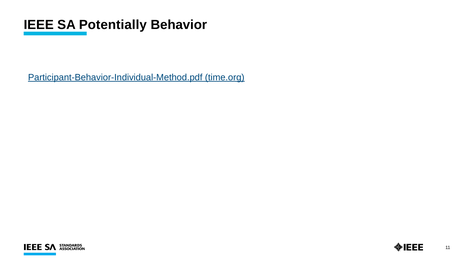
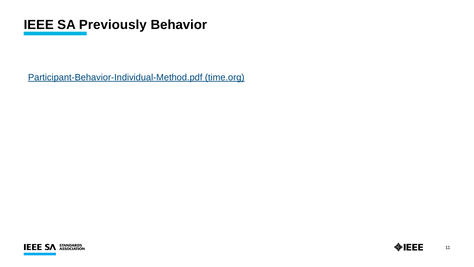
Potentially: Potentially -> Previously
